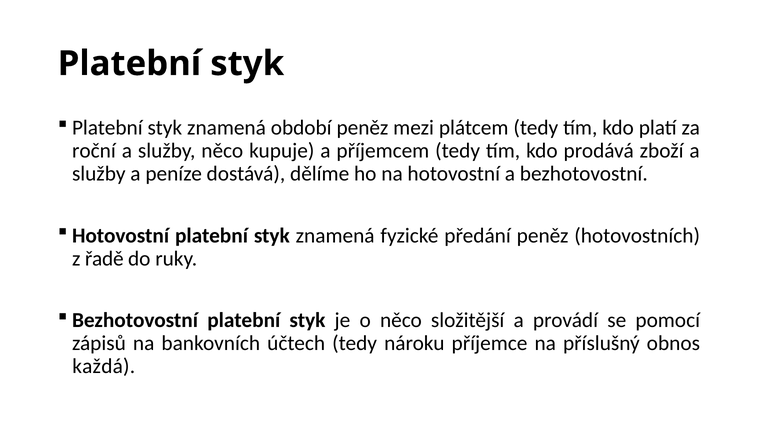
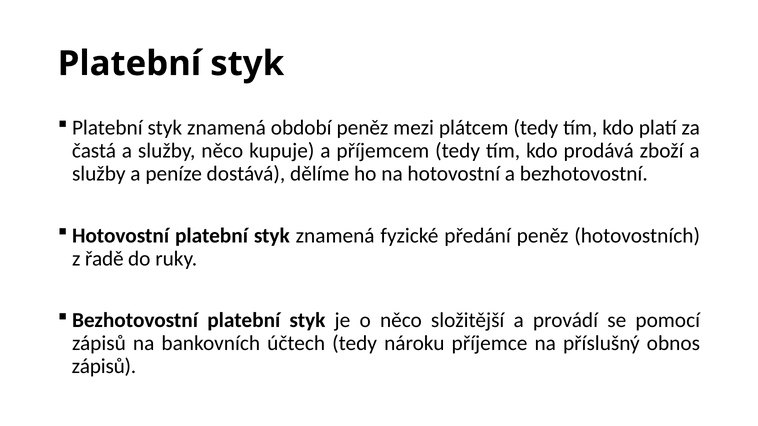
roční: roční -> častá
každá at (104, 367): každá -> zápisů
